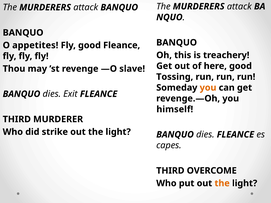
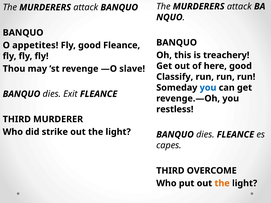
Tossing: Tossing -> Classify
you at (208, 88) colour: orange -> blue
himself: himself -> restless
